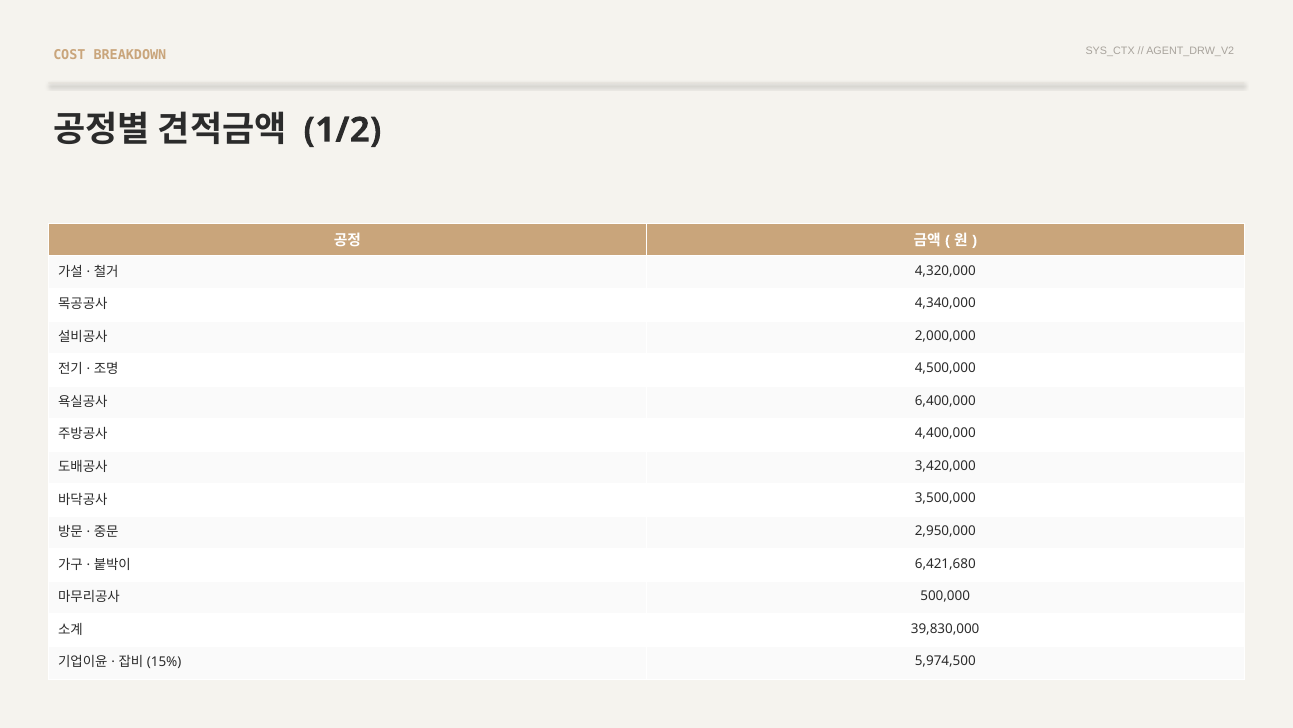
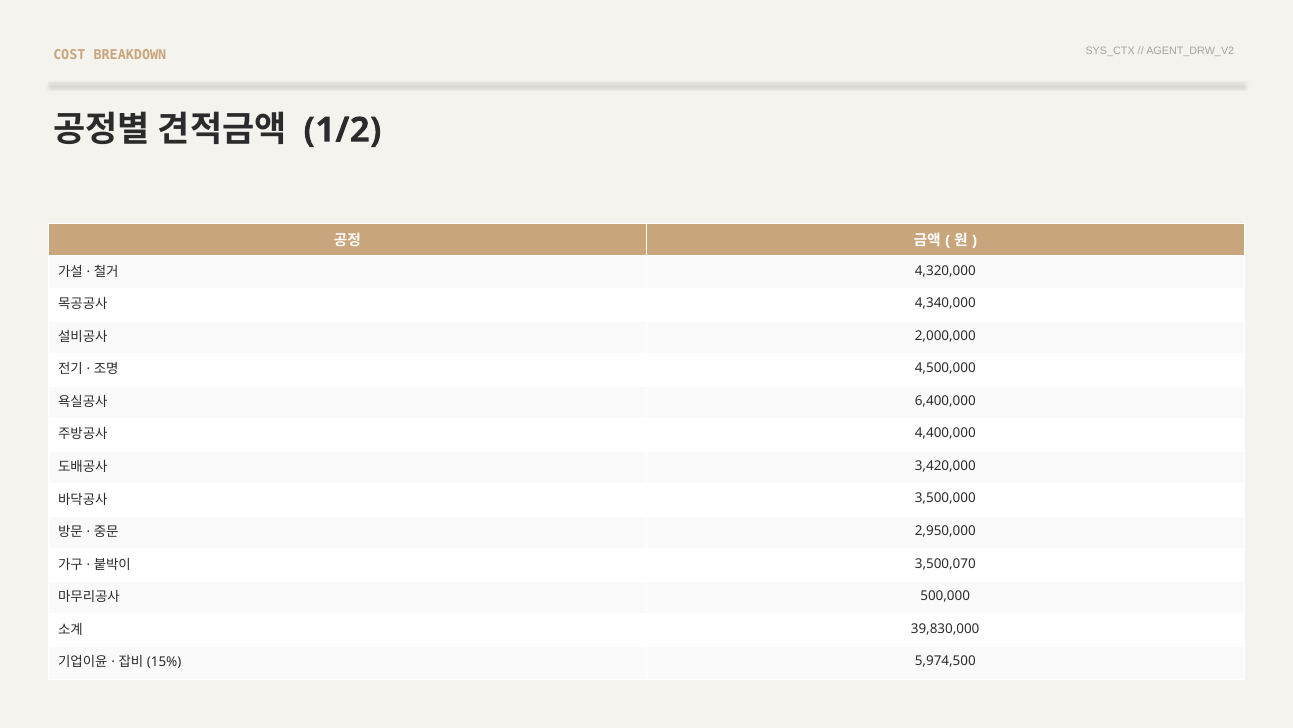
6,421,680: 6,421,680 -> 3,500,070
